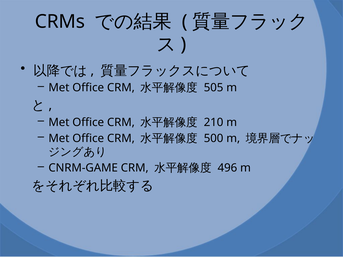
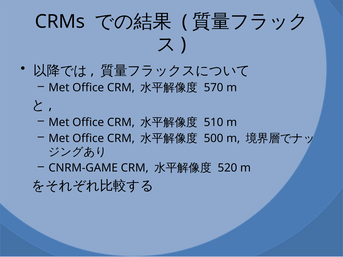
505: 505 -> 570
210: 210 -> 510
496: 496 -> 520
